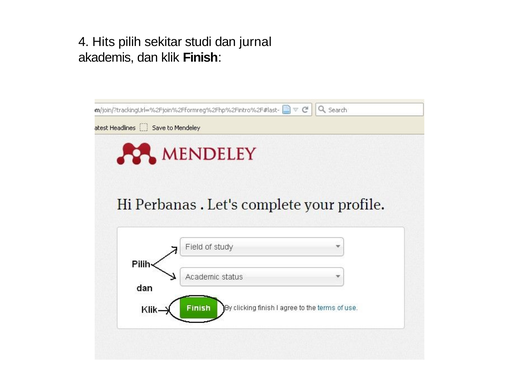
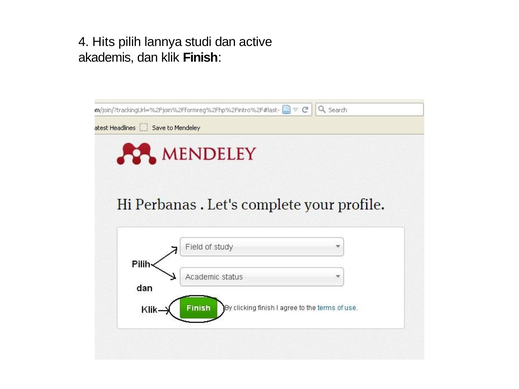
sekitar: sekitar -> lannya
jurnal: jurnal -> active
